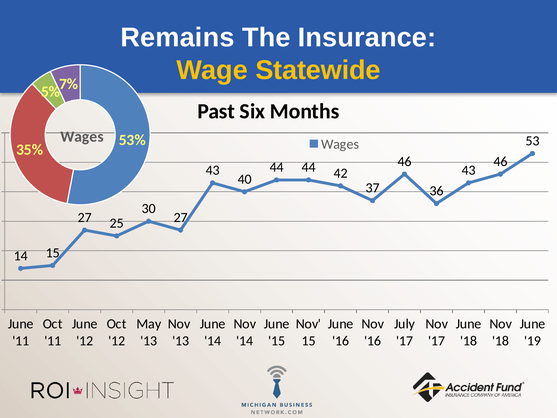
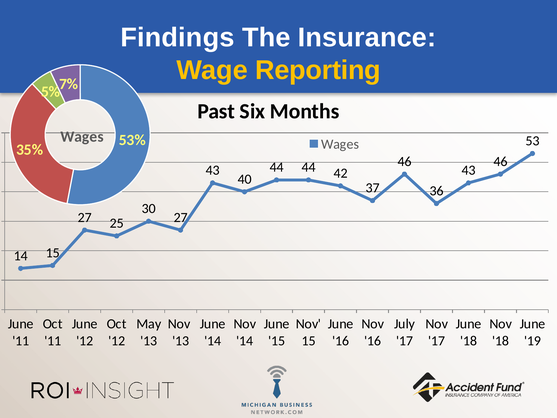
Remains: Remains -> Findings
Statewide: Statewide -> Reporting
